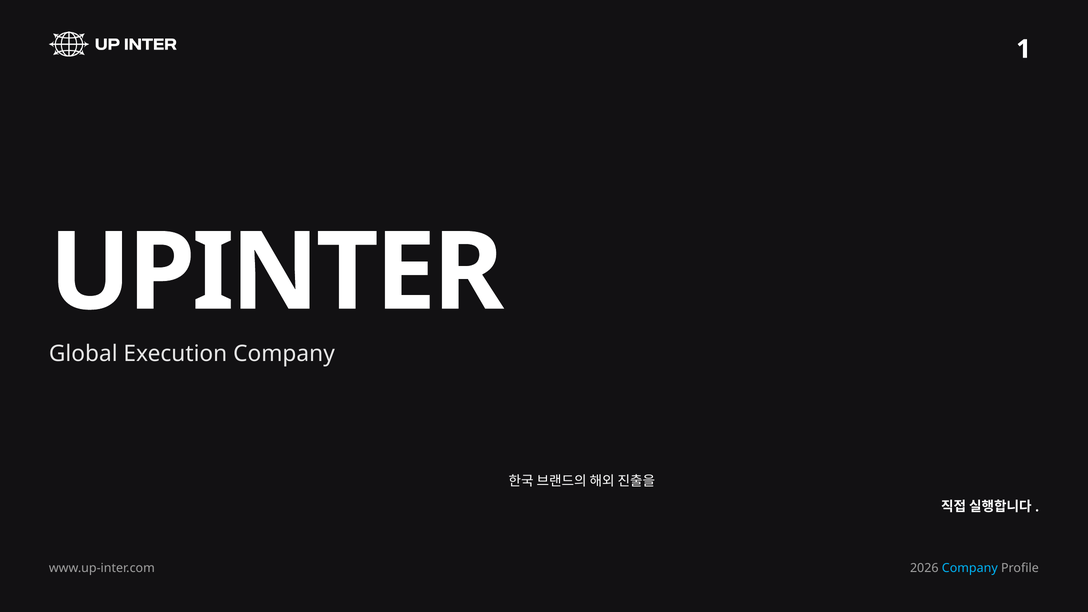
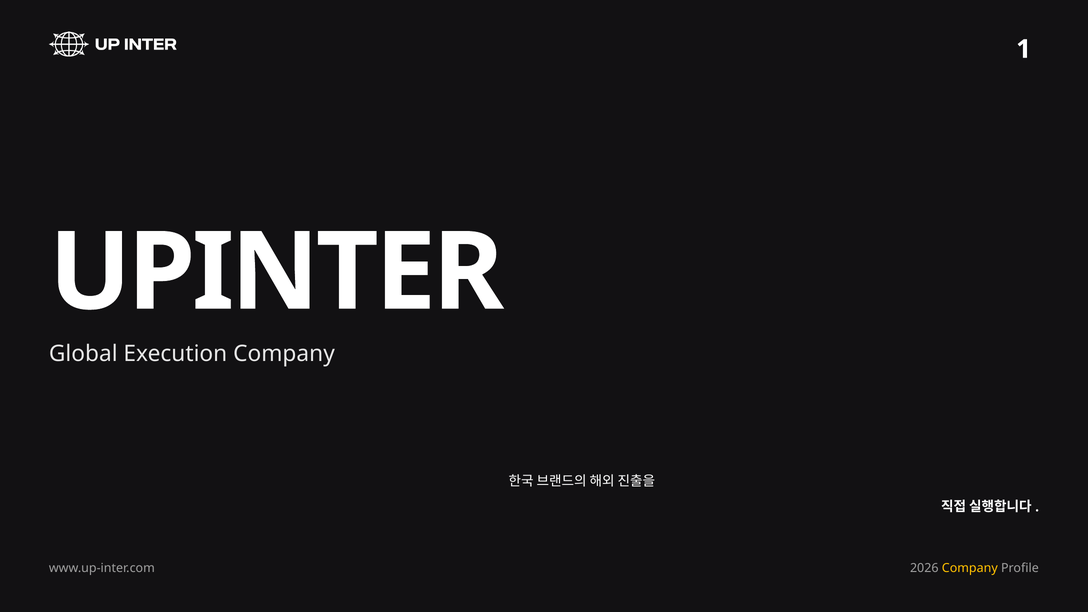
Company at (970, 568) colour: light blue -> yellow
